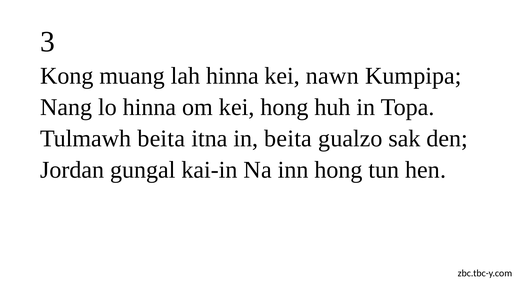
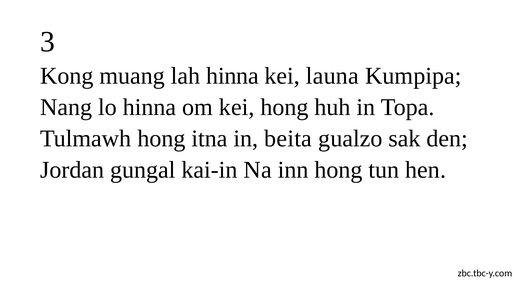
nawn: nawn -> launa
Tulmawh beita: beita -> hong
